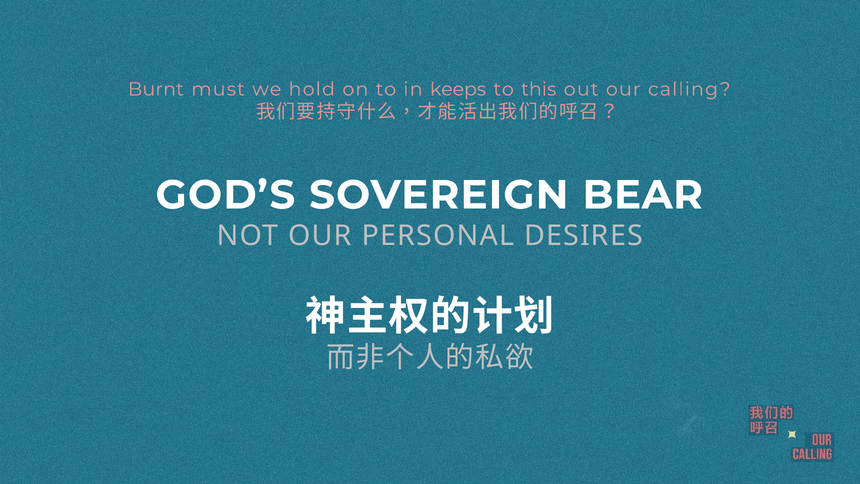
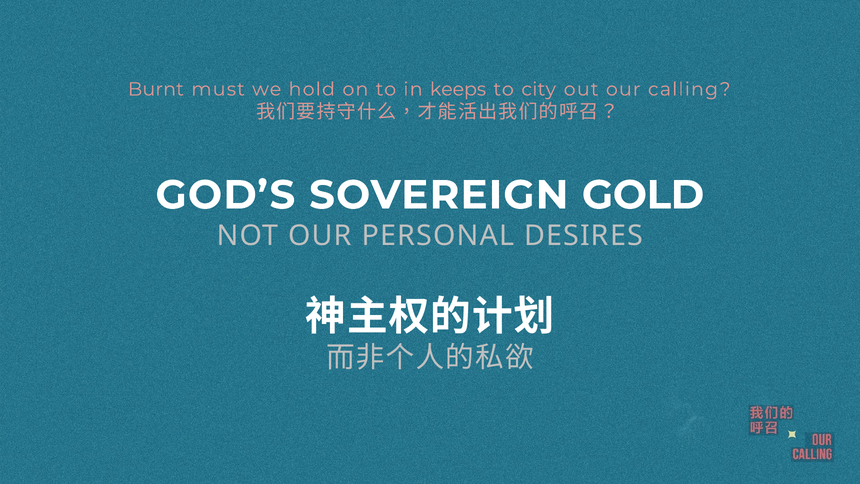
this: this -> city
BEAR: BEAR -> GOLD
